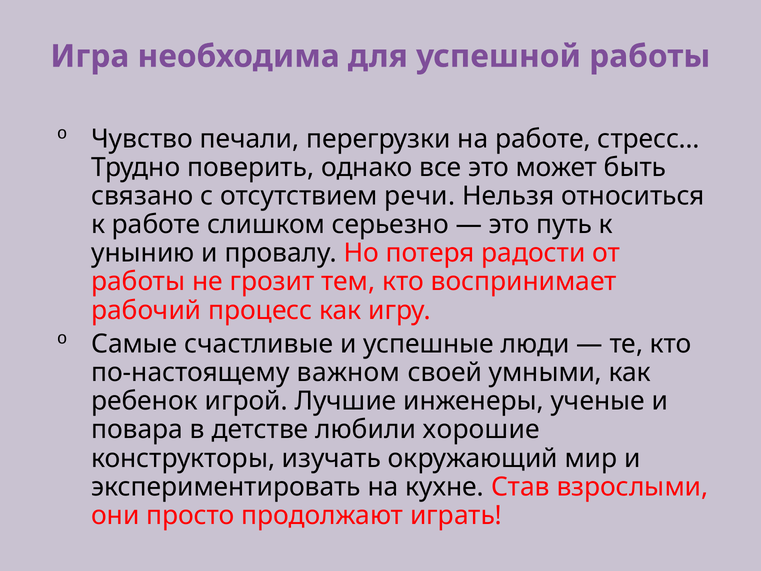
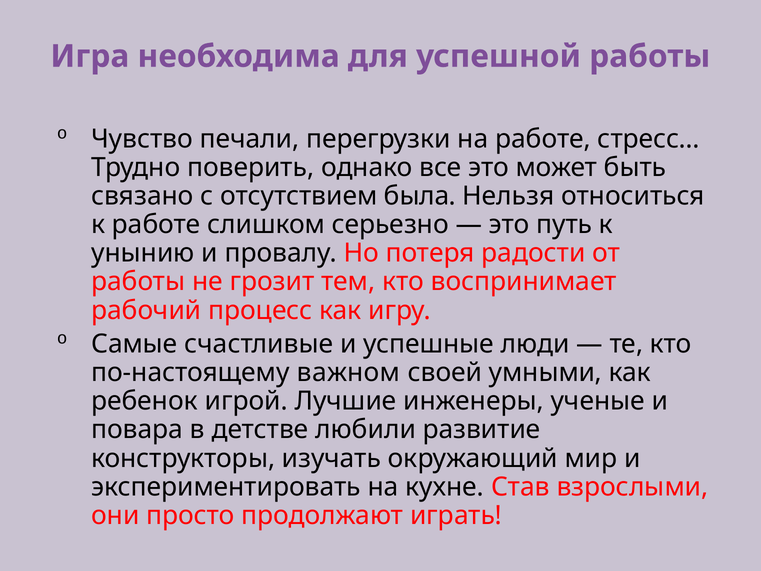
речи: речи -> была
хорошие: хорошие -> развитие
